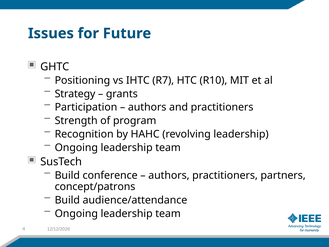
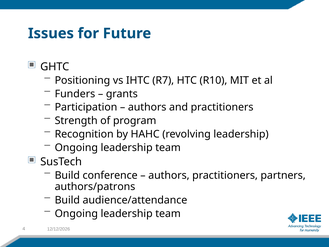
Strategy: Strategy -> Funders
concept/patrons: concept/patrons -> authors/patrons
